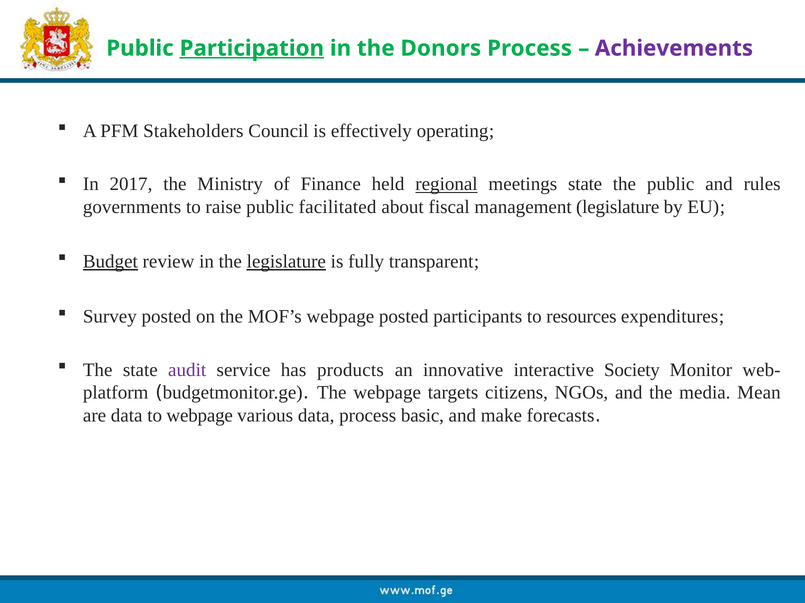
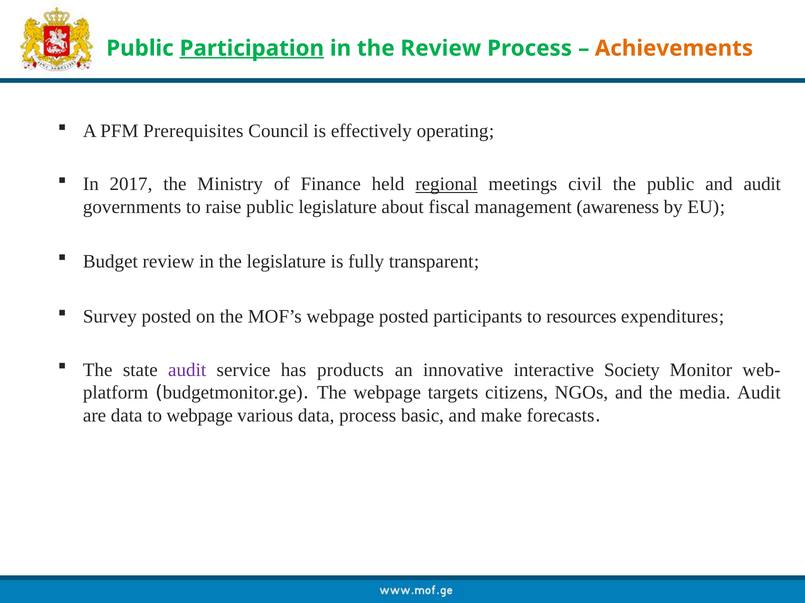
the Donors: Donors -> Review
Achievements colour: purple -> orange
Stakeholders: Stakeholders -> Prerequisites
meetings state: state -> civil
and rules: rules -> audit
public facilitated: facilitated -> legislature
management legislature: legislature -> awareness
Budget underline: present -> none
legislature at (286, 262) underline: present -> none
media Mean: Mean -> Audit
